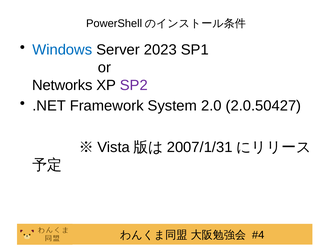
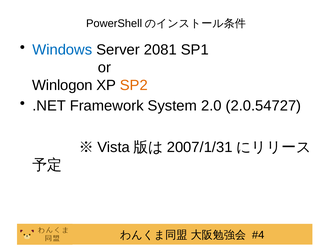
2023: 2023 -> 2081
Networks: Networks -> Winlogon
SP2 colour: purple -> orange
2.0.50427: 2.0.50427 -> 2.0.54727
